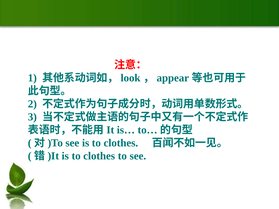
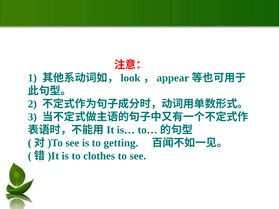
see is to clothes: clothes -> getting
